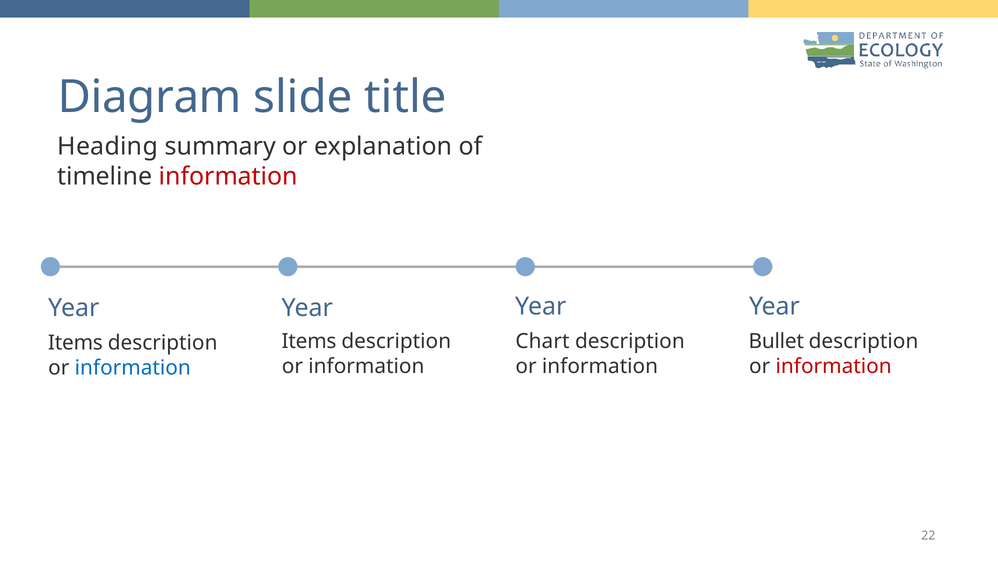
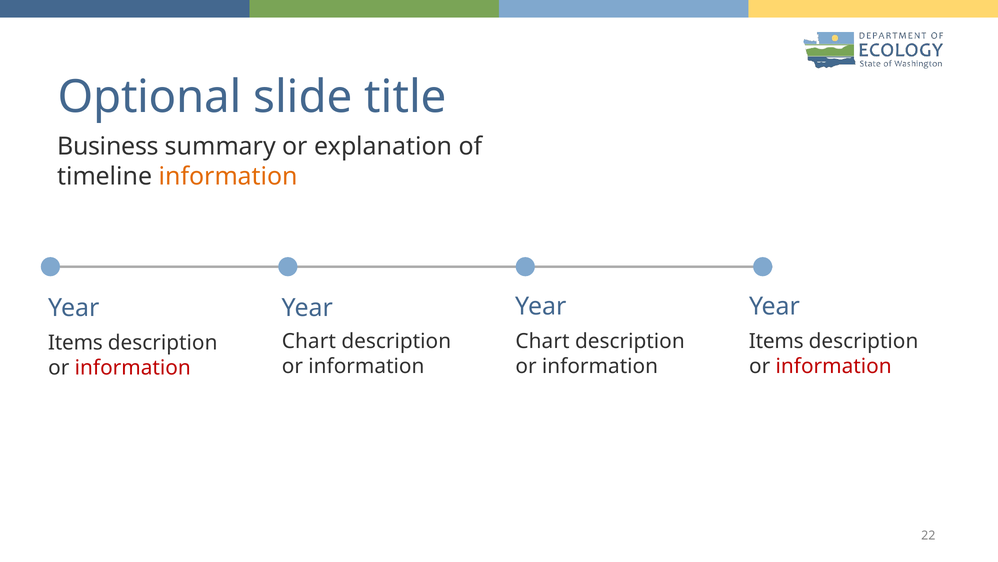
Diagram: Diagram -> Optional
Heading: Heading -> Business
information at (228, 176) colour: red -> orange
Items at (309, 341): Items -> Chart
Bullet at (776, 341): Bullet -> Items
information at (133, 368) colour: blue -> red
